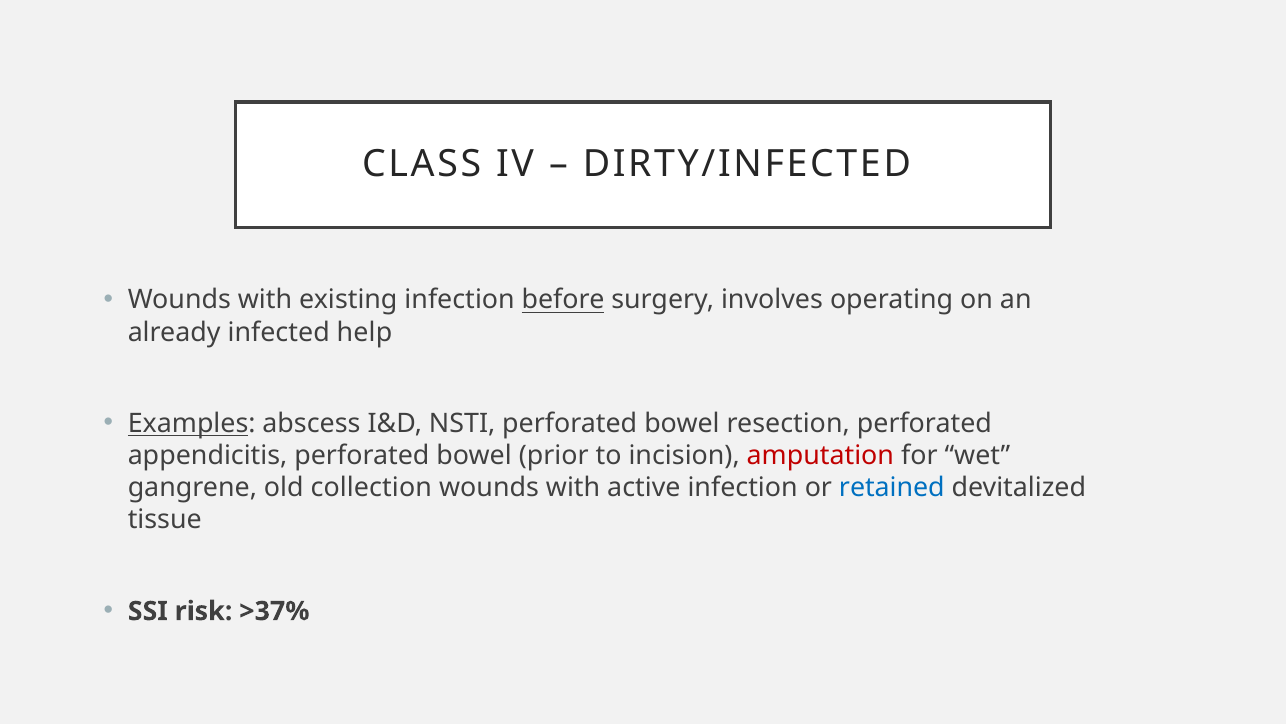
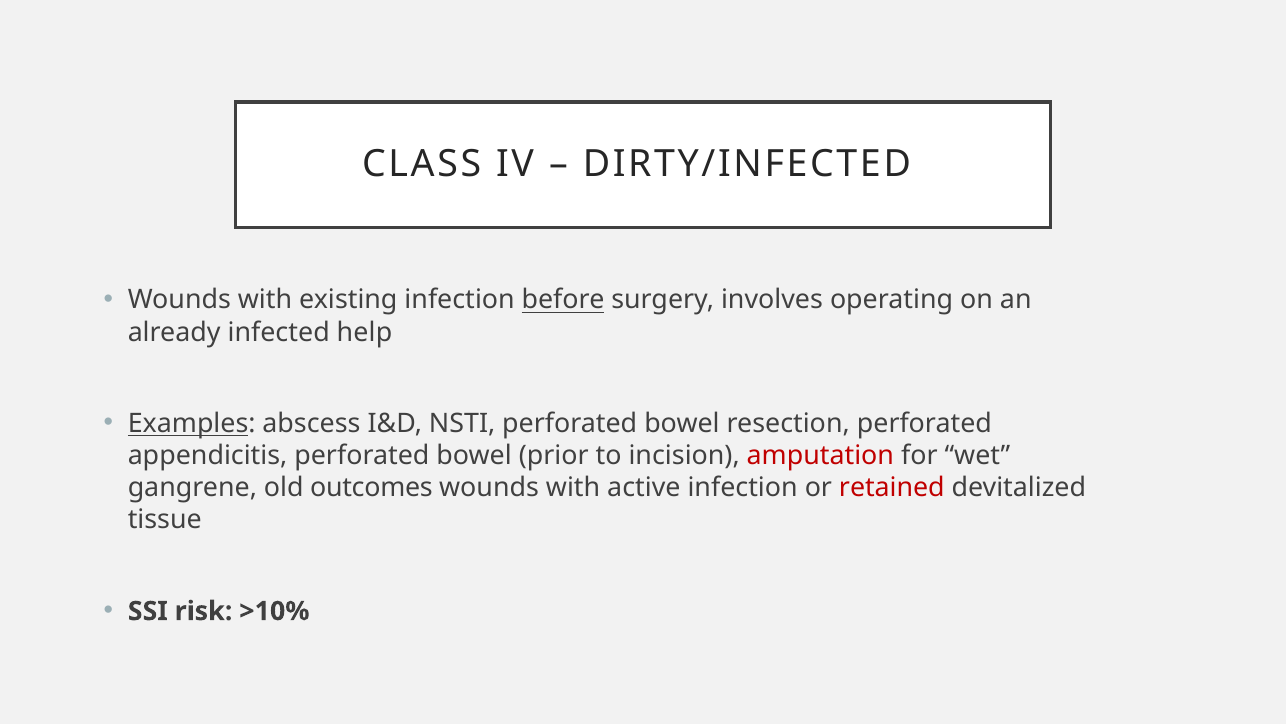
collection: collection -> outcomes
retained colour: blue -> red
>37%: >37% -> >10%
